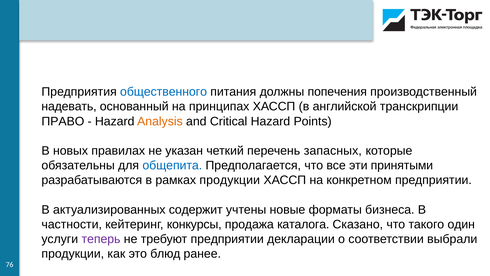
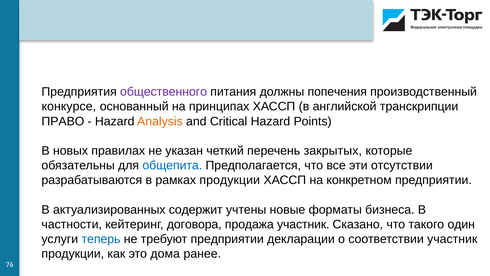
общественного colour: blue -> purple
надевать: надевать -> конкурсе
запасных: запасных -> закрытых
принятыми: принятыми -> отсутствии
конкурсы: конкурсы -> договора
продажа каталога: каталога -> участник
теперь colour: purple -> blue
соответствии выбрали: выбрали -> участник
блюд: блюд -> дома
